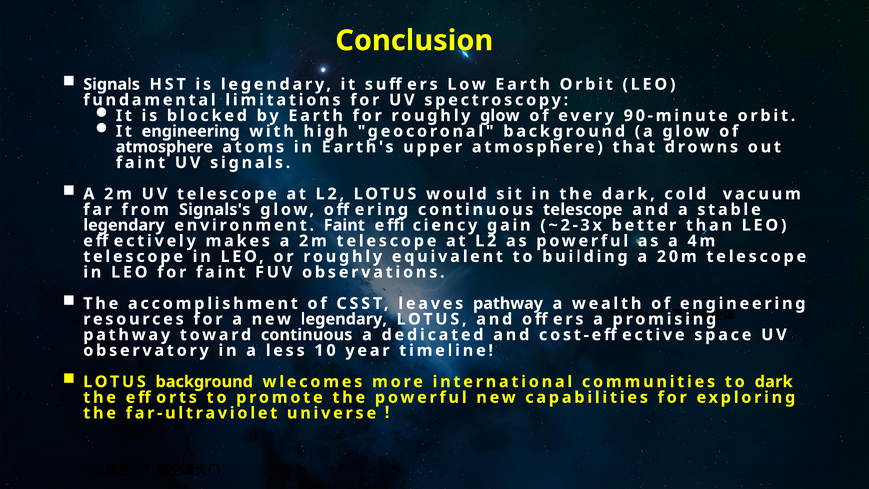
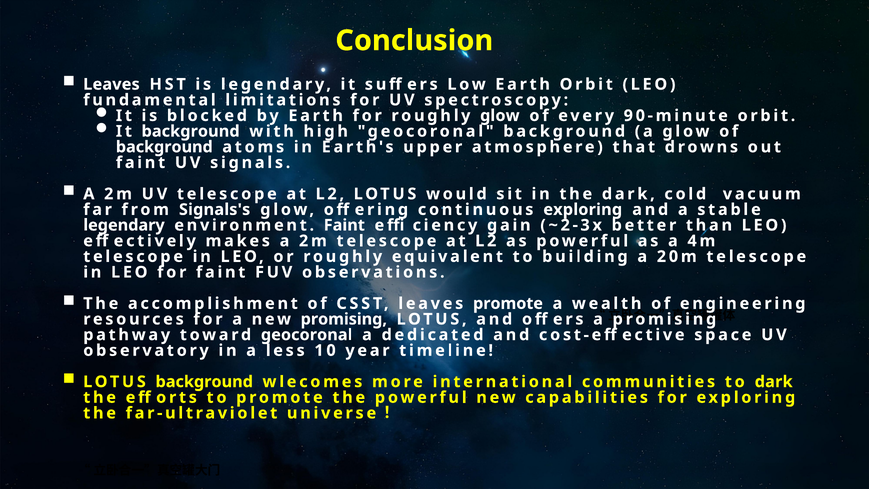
Signals at (112, 84): Signals -> Leaves
It engineering: engineering -> background
atmosphere at (164, 147): atmosphere -> background
continuous telescope: telescope -> exploring
leaves pathway: pathway -> promote
new legendary: legendary -> promising
toward continuous: continuous -> geocoronal
